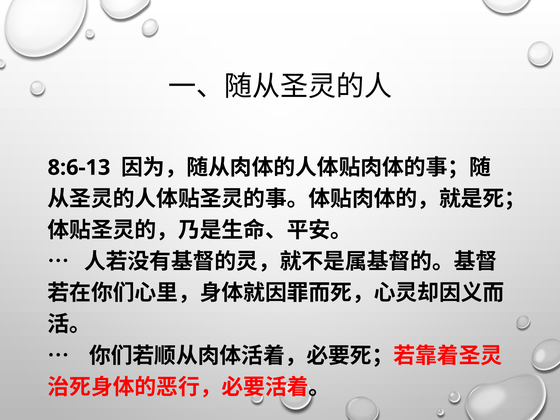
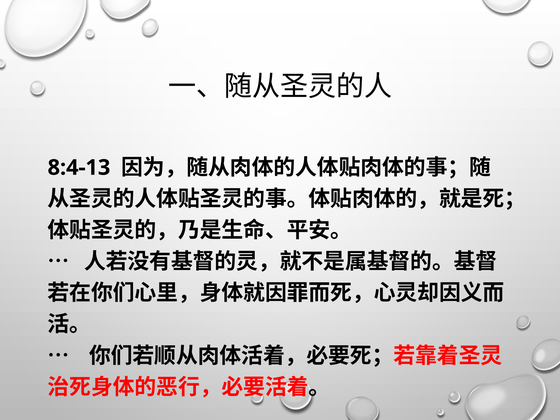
8:6-13: 8:6-13 -> 8:4-13
